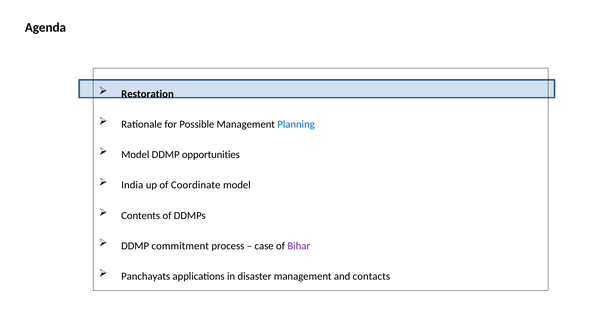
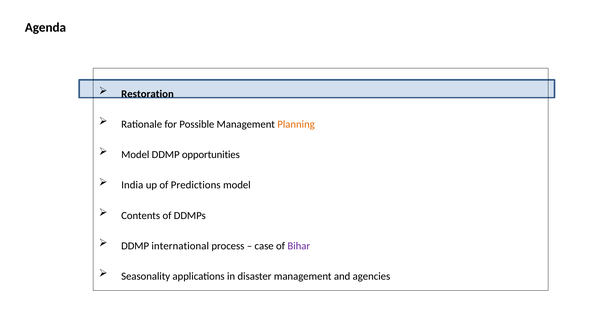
Planning colour: blue -> orange
Coordinate: Coordinate -> Predictions
commitment: commitment -> international
Panchayats: Panchayats -> Seasonality
contacts: contacts -> agencies
